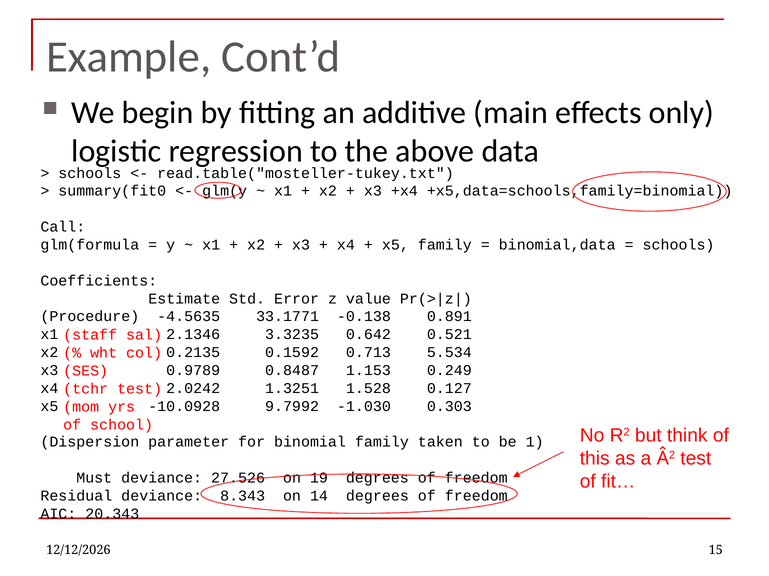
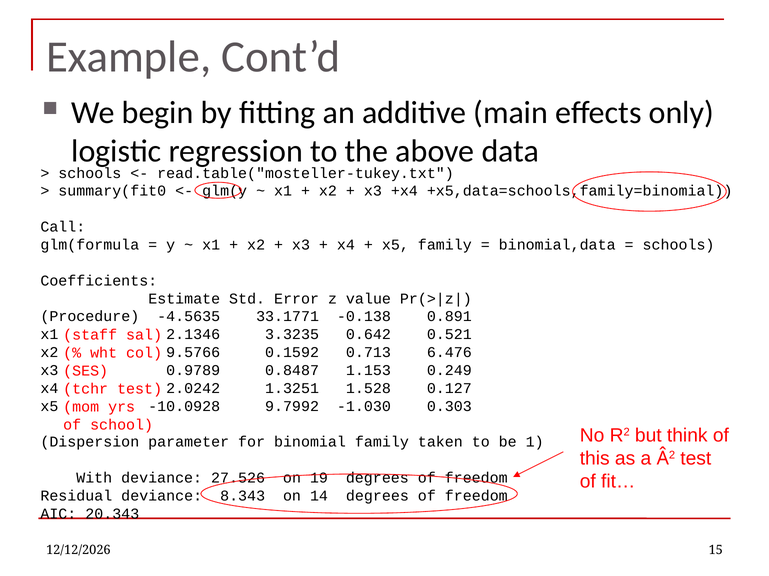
0.2135: 0.2135 -> 9.5766
5.534: 5.534 -> 6.476
Must: Must -> With
